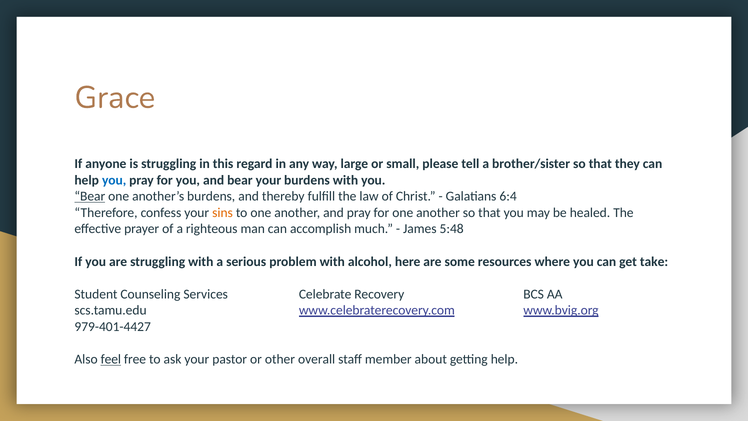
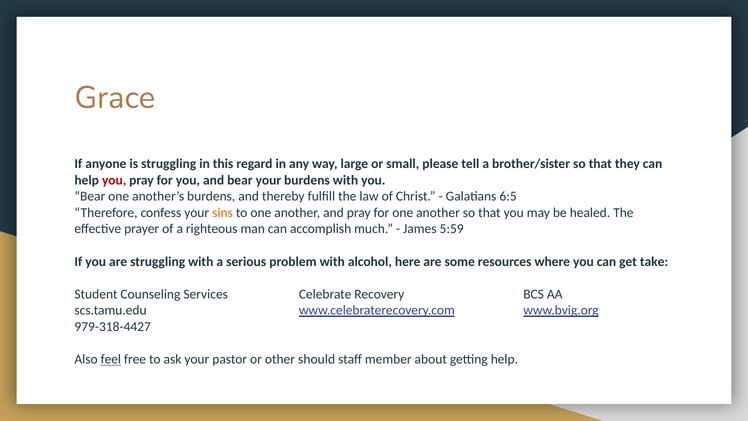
you at (114, 180) colour: blue -> red
Bear at (90, 196) underline: present -> none
6:4: 6:4 -> 6:5
5:48: 5:48 -> 5:59
979-401-4427: 979-401-4427 -> 979-318-4427
overall: overall -> should
